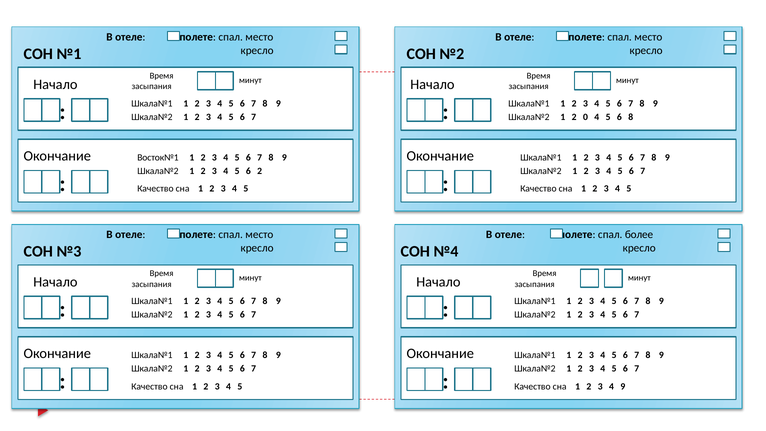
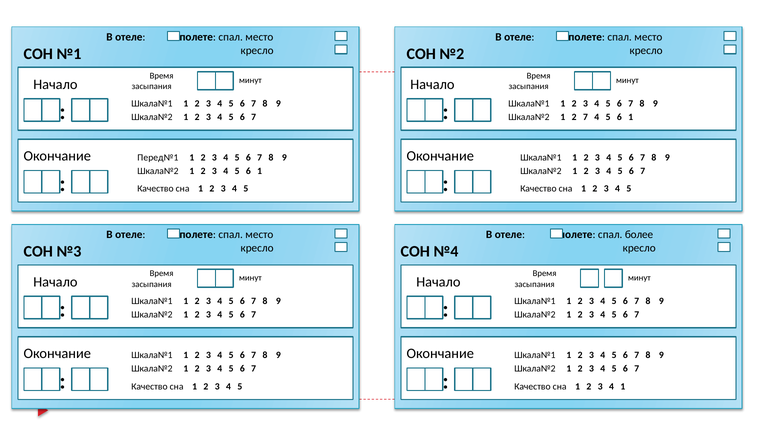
2 0: 0 -> 7
8 at (631, 117): 8 -> 1
Восток№1: Восток№1 -> Перед№1
2 at (260, 171): 2 -> 1
4 9: 9 -> 1
